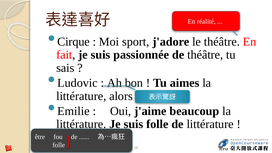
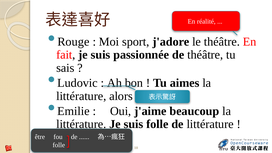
Cirque: Cirque -> Rouge
